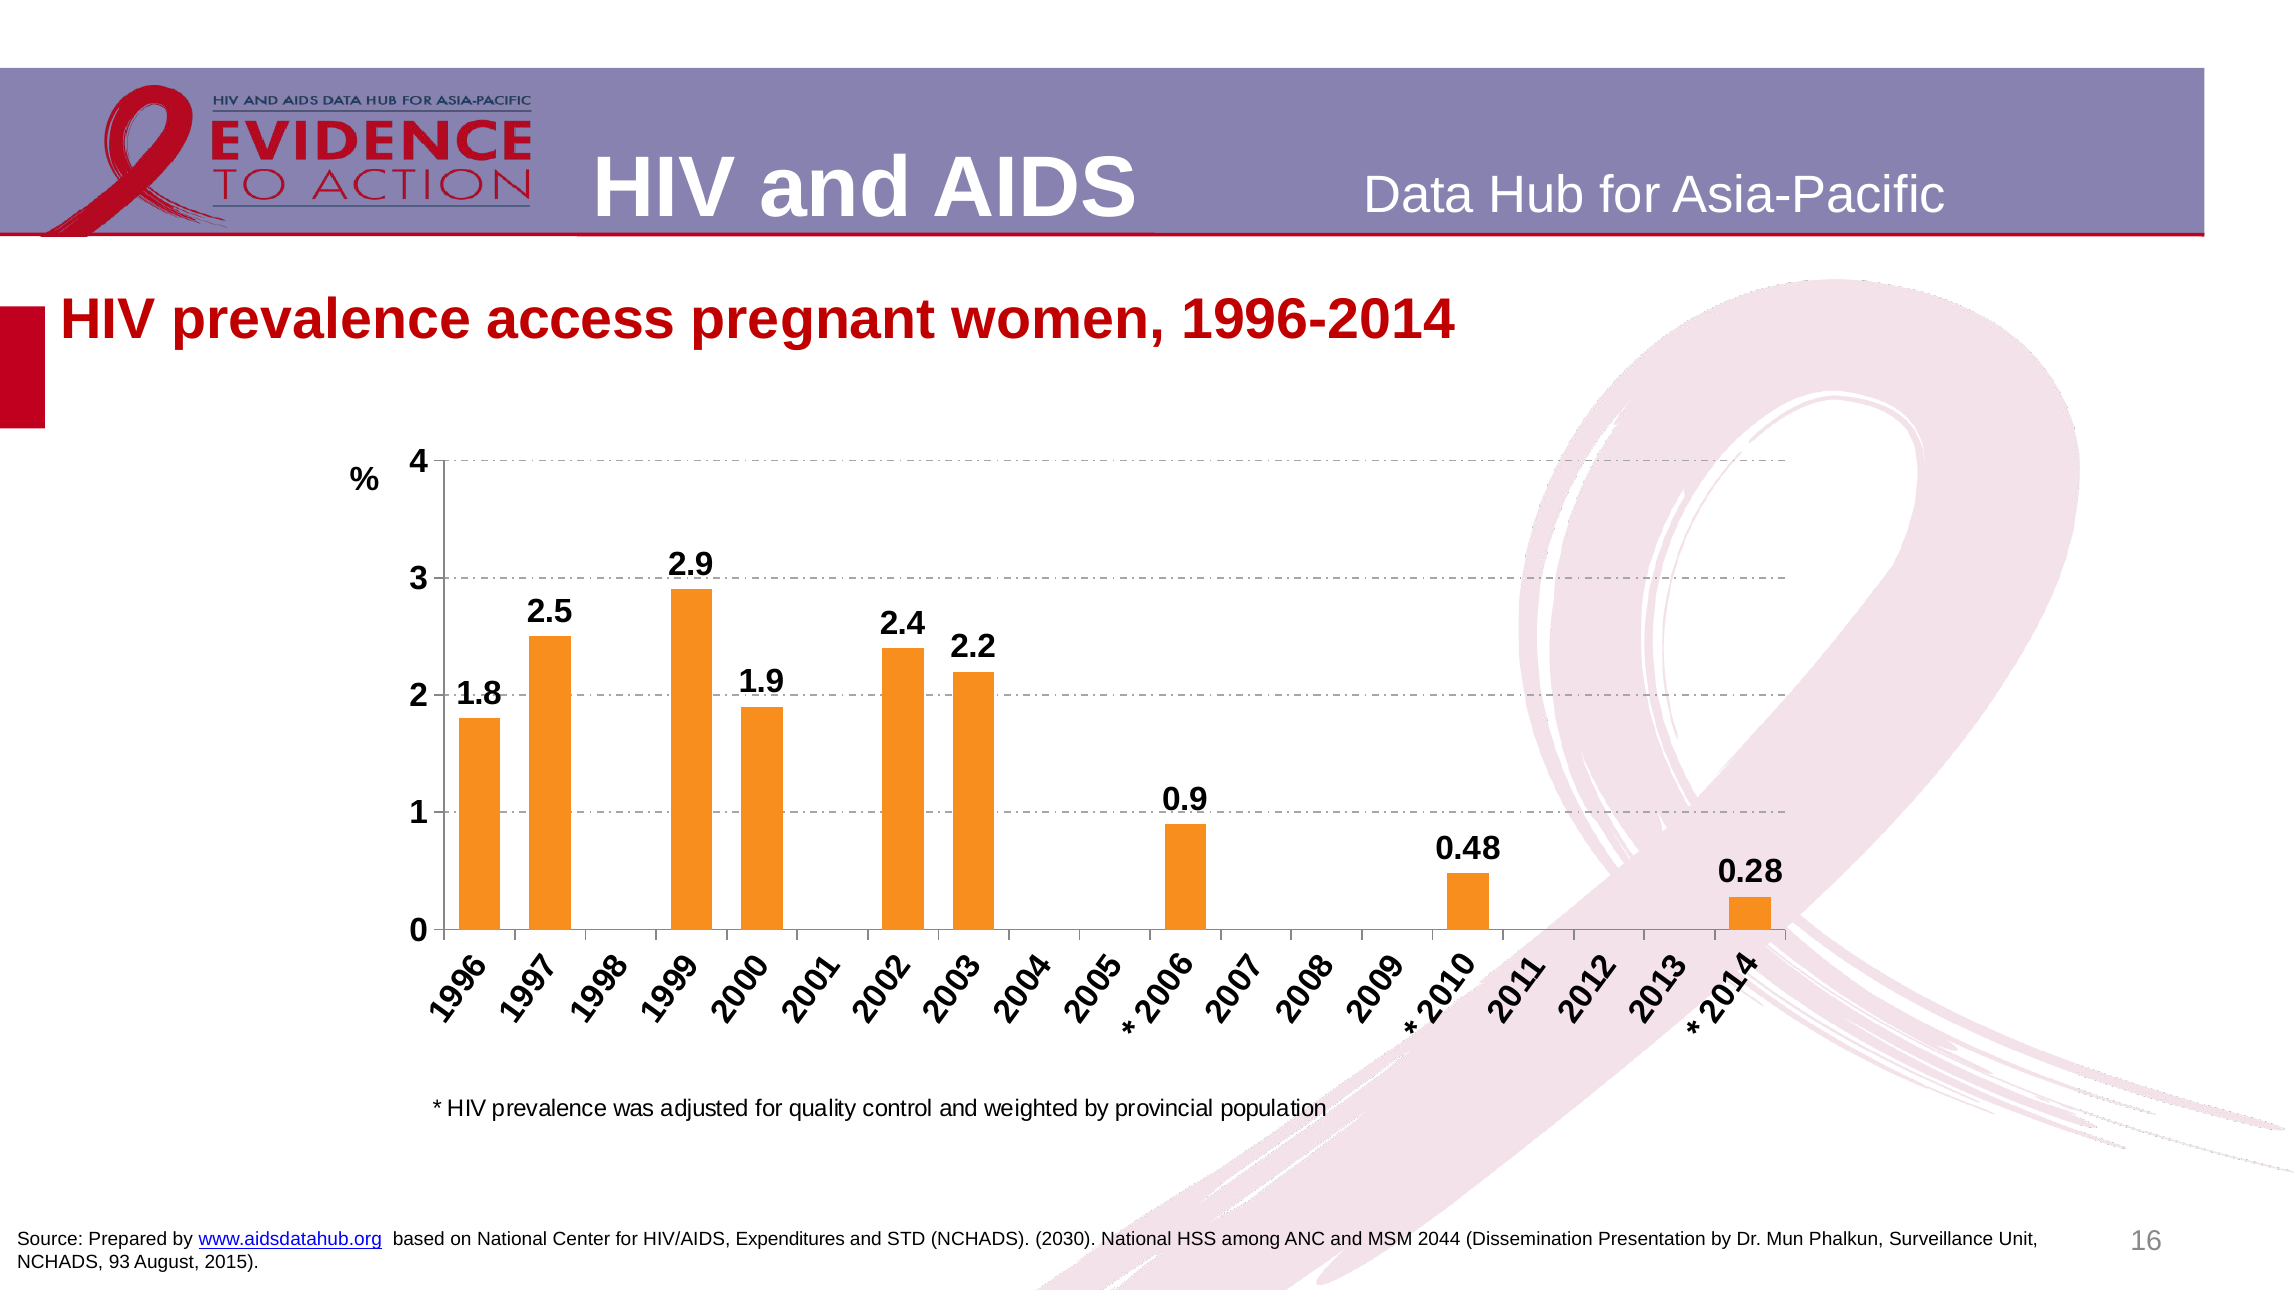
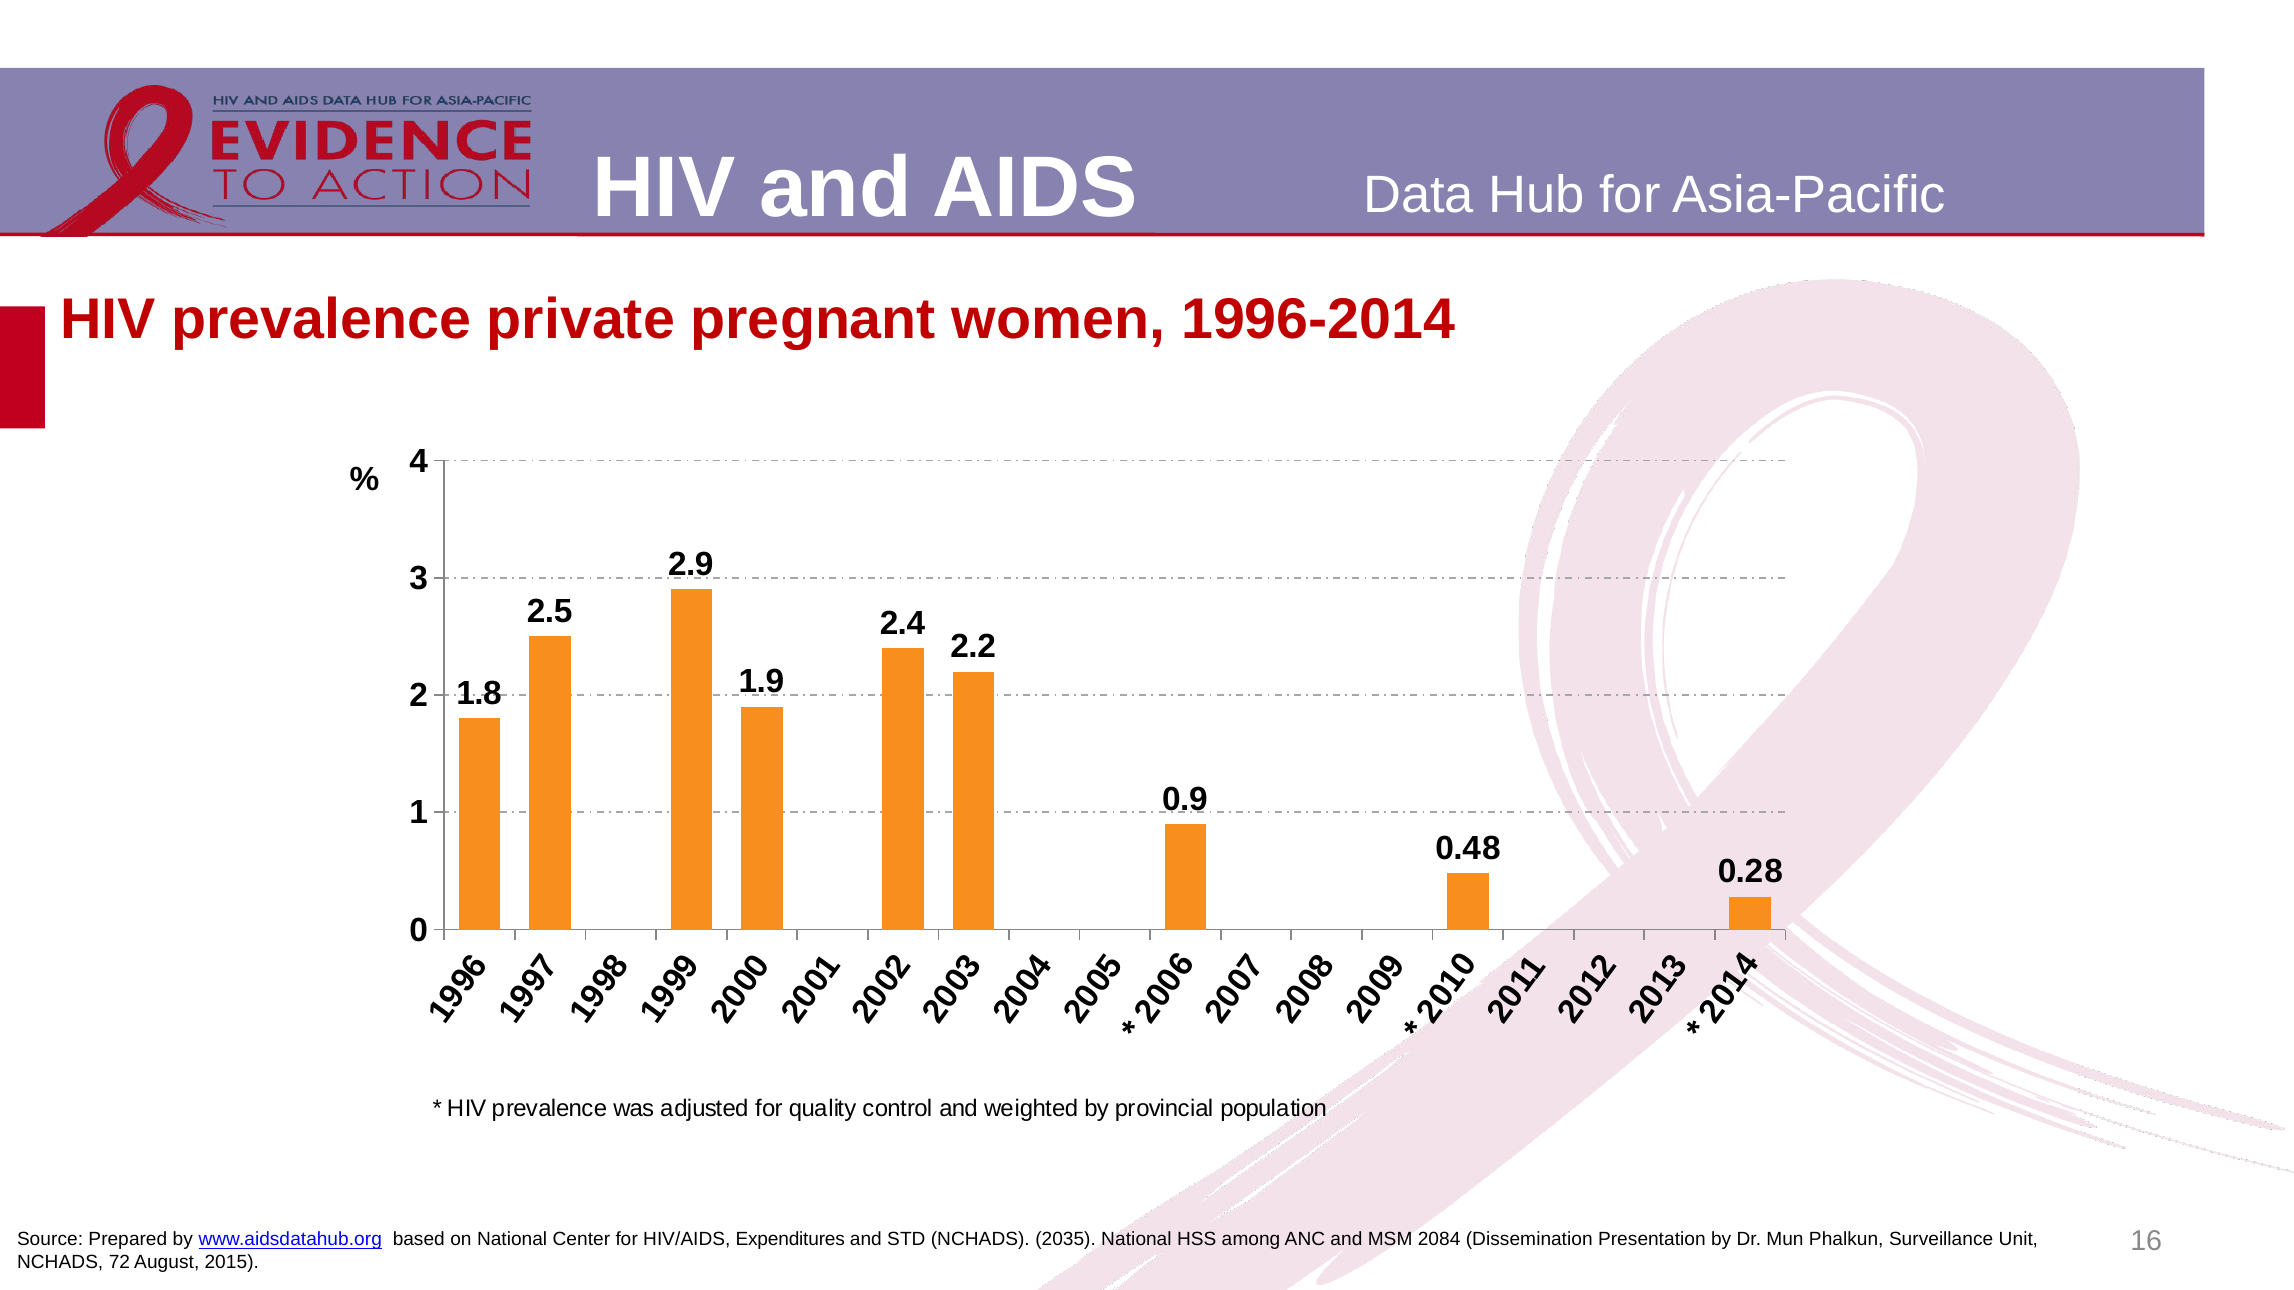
access: access -> private
2030: 2030 -> 2035
2044: 2044 -> 2084
93: 93 -> 72
